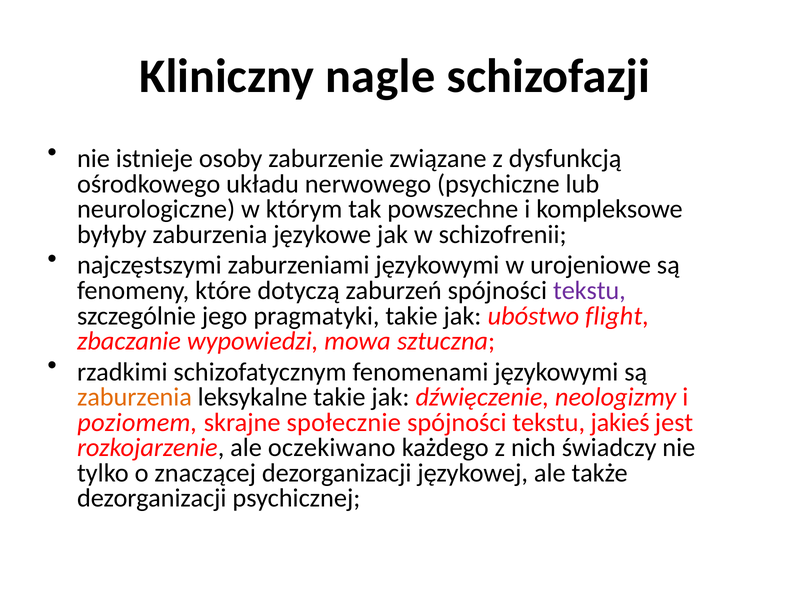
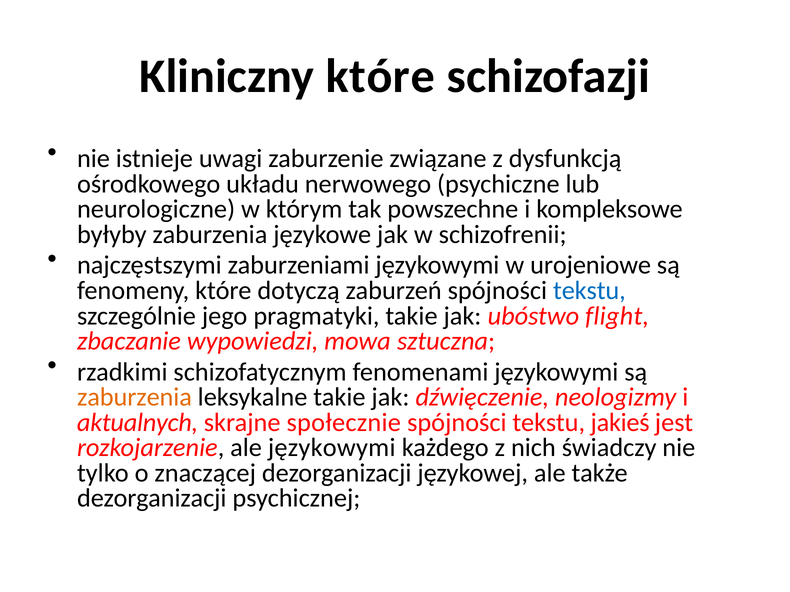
Kliniczny nagle: nagle -> które
osoby: osoby -> uwagi
tekstu at (589, 291) colour: purple -> blue
poziomem: poziomem -> aktualnych
ale oczekiwano: oczekiwano -> językowymi
